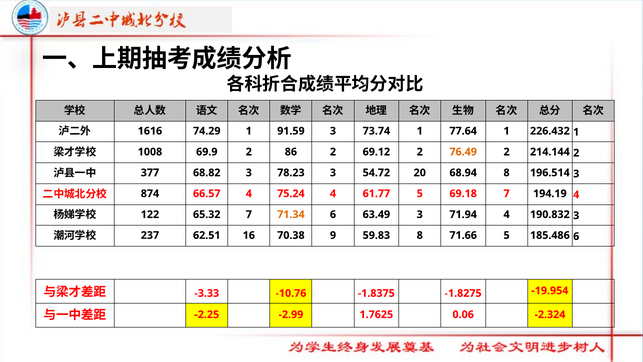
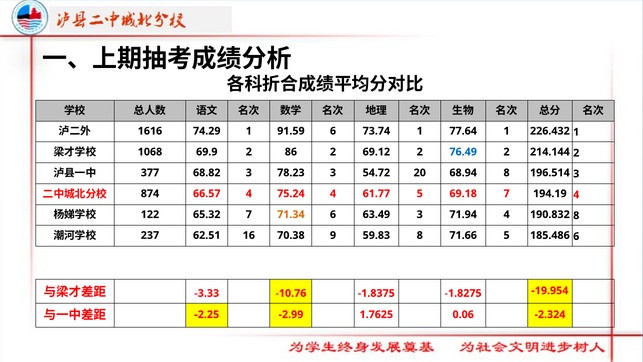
91.59 3: 3 -> 6
1008: 1008 -> 1068
76.49 colour: orange -> blue
190.832 3: 3 -> 8
